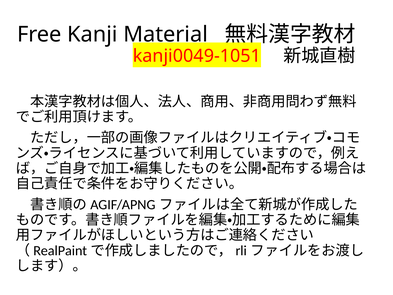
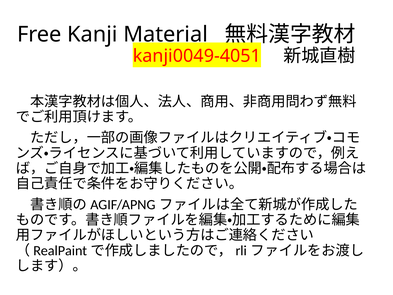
kanji0049-1051: kanji0049-1051 -> kanji0049-4051
